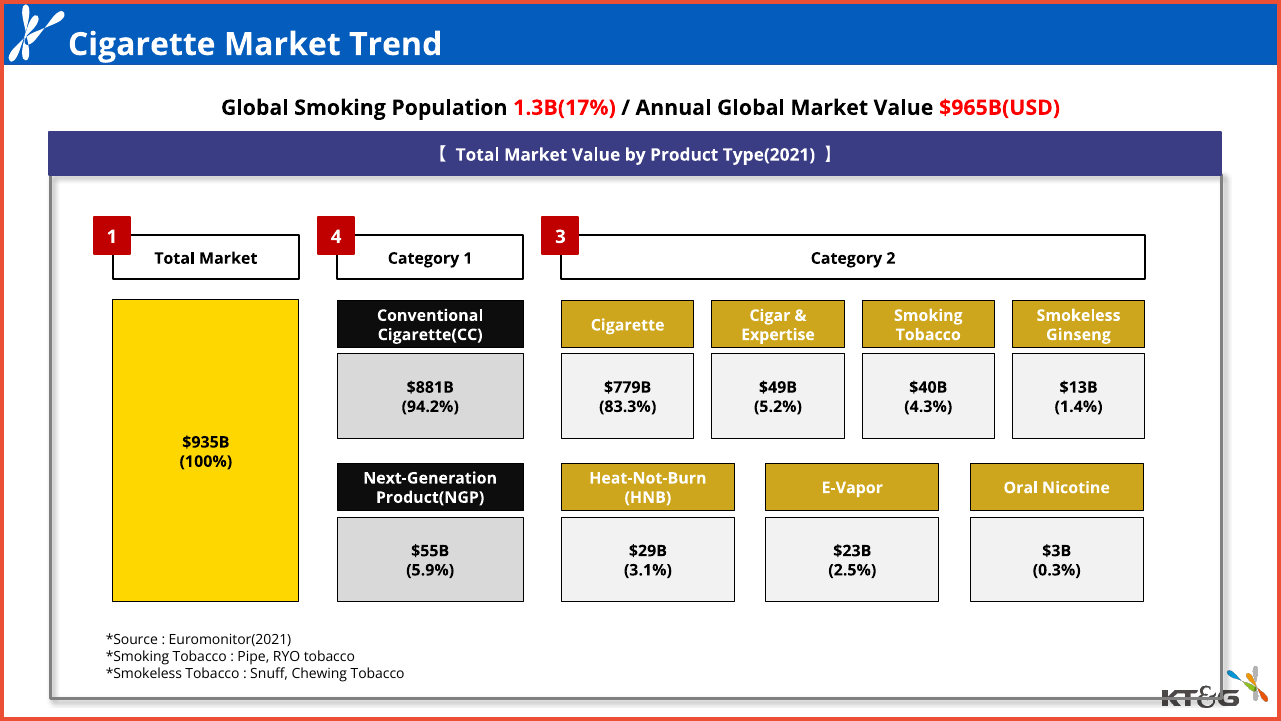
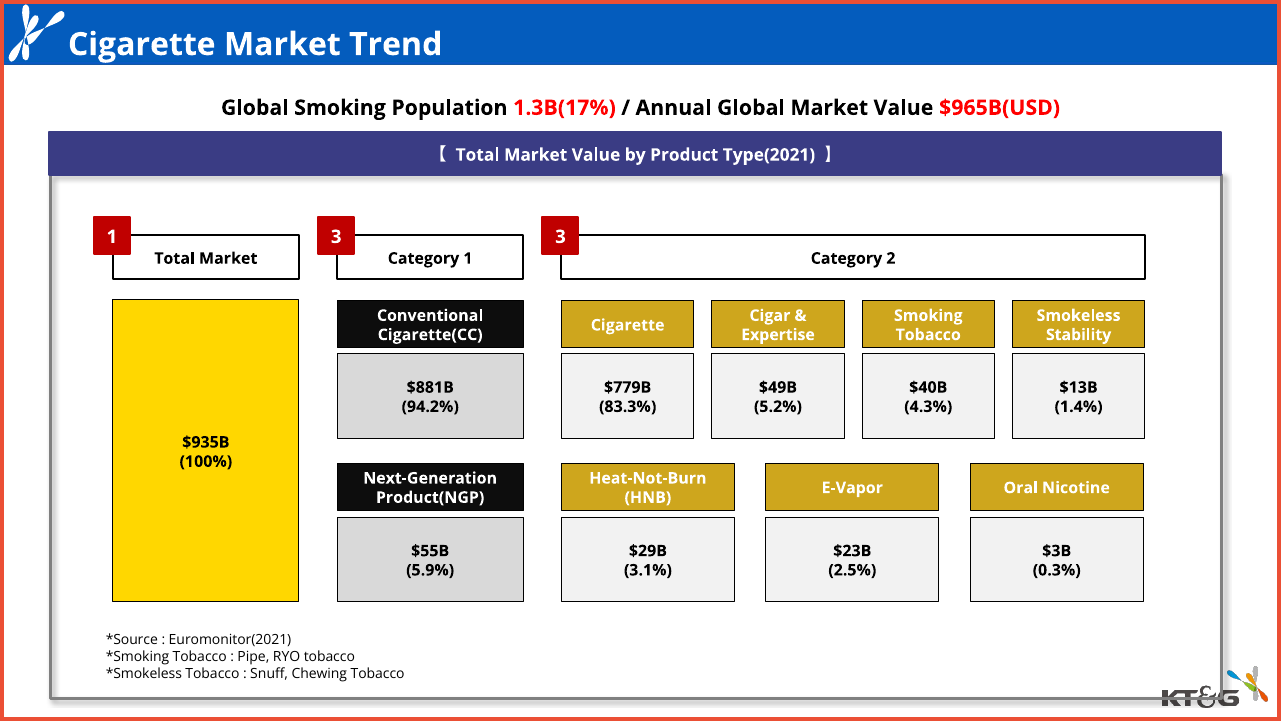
1 4: 4 -> 3
Ginseng: Ginseng -> Stability
